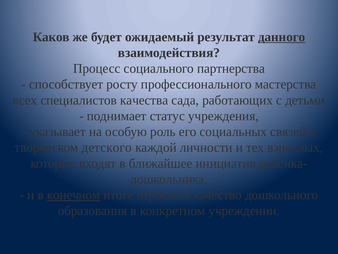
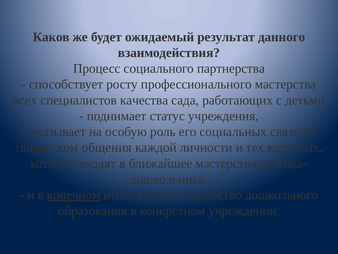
данного underline: present -> none
детского: детского -> общения
ближайшее инициатив: инициатив -> мастерства
